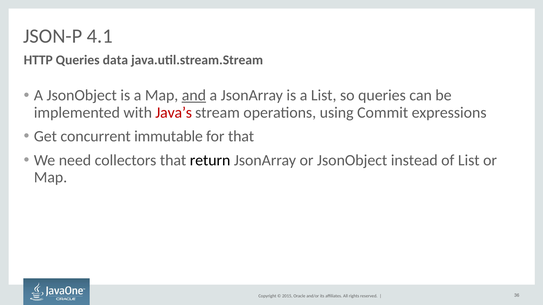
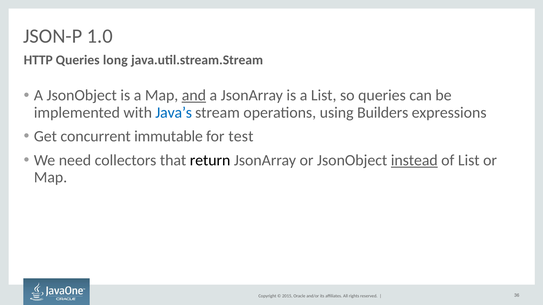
4.1: 4.1 -> 1.0
data: data -> long
Java’s colour: red -> blue
Commit: Commit -> Builders
for that: that -> test
instead underline: none -> present
